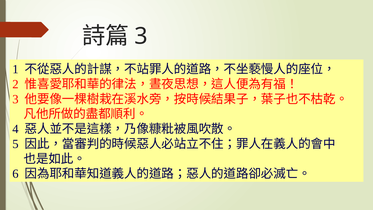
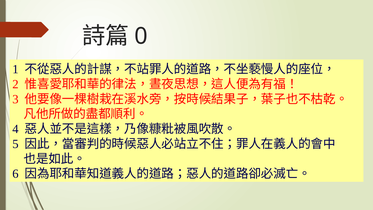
3 at (141, 36): 3 -> 0
